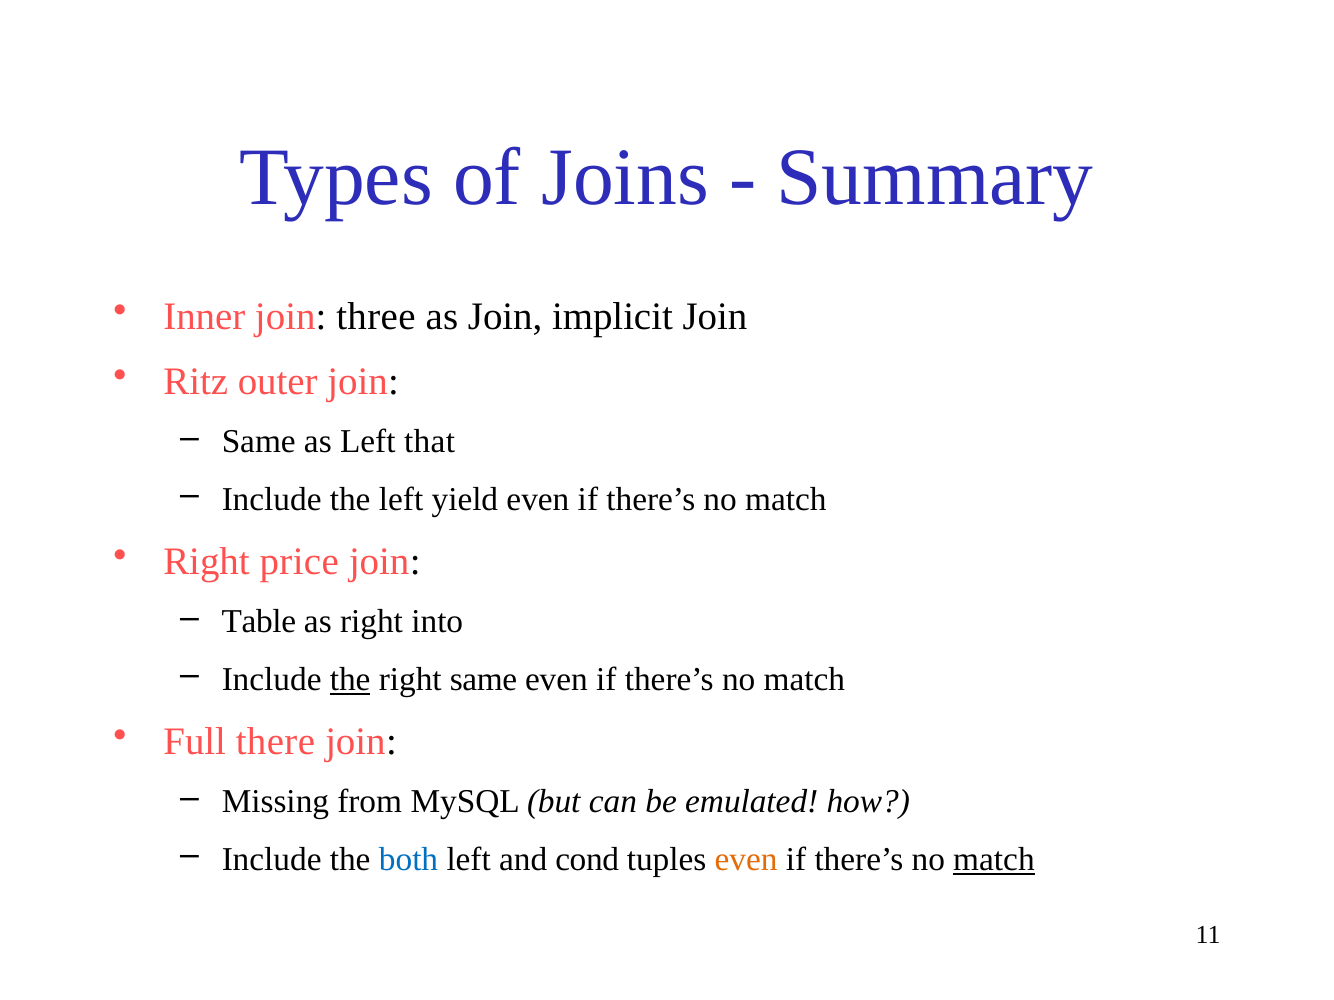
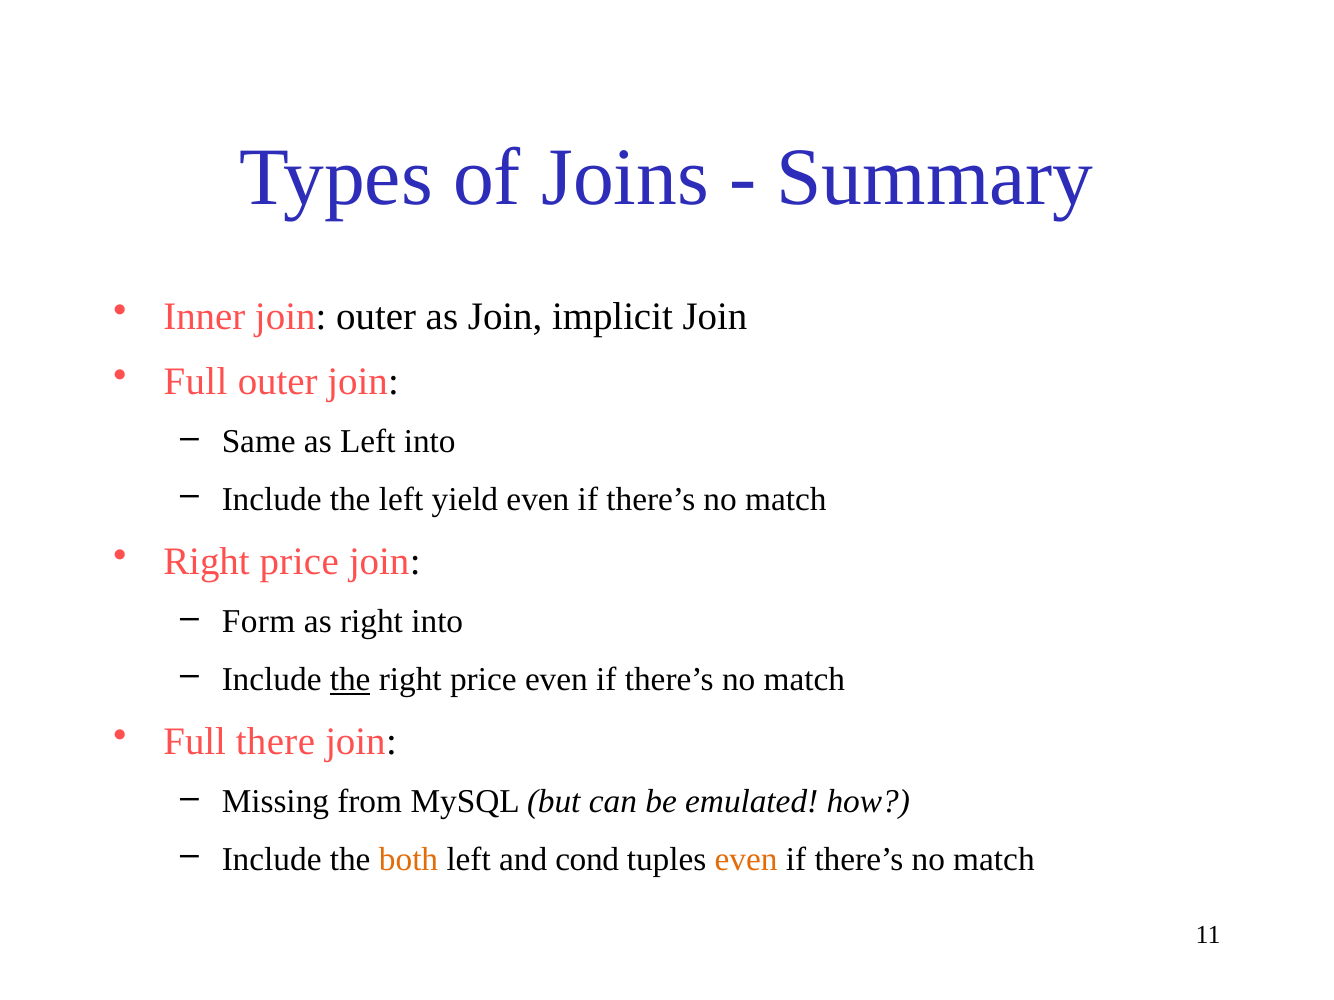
join three: three -> outer
Ritz at (196, 381): Ritz -> Full
Left that: that -> into
Table: Table -> Form
same at (484, 680): same -> price
both colour: blue -> orange
match at (994, 860) underline: present -> none
